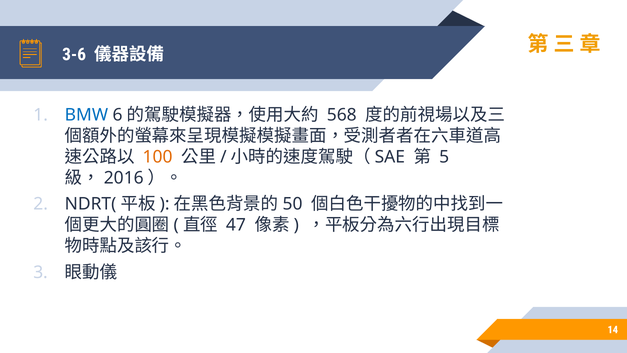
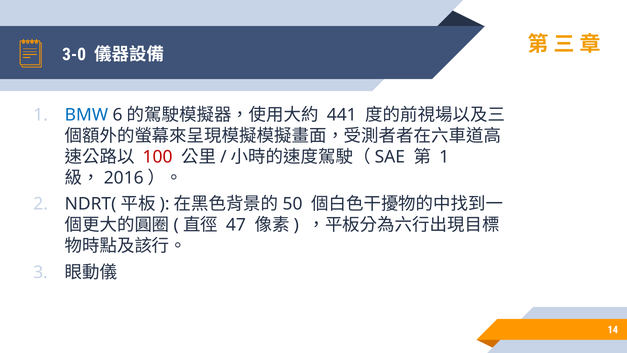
3-6: 3-6 -> 3-0
568: 568 -> 441
100 colour: orange -> red
5 at (444, 157): 5 -> 1
